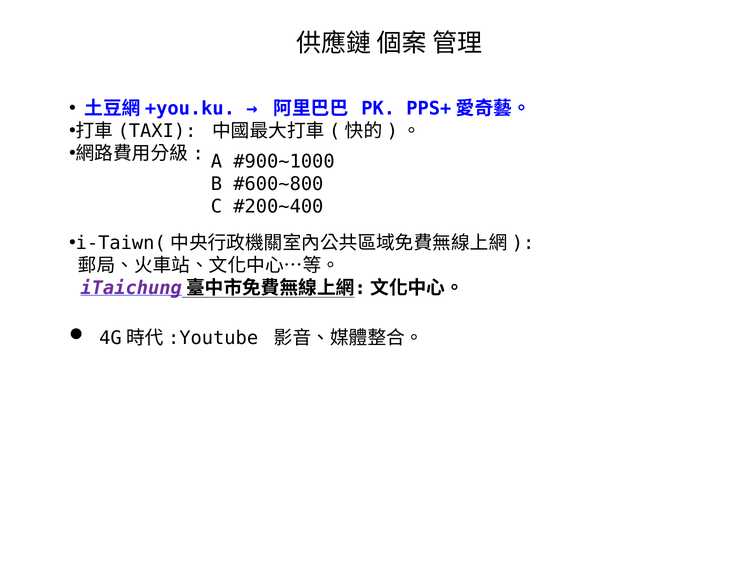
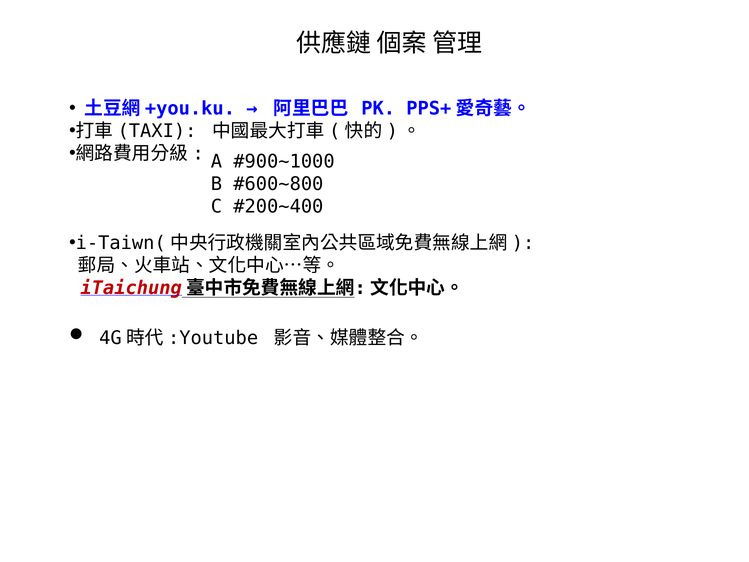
iTaichung colour: purple -> red
